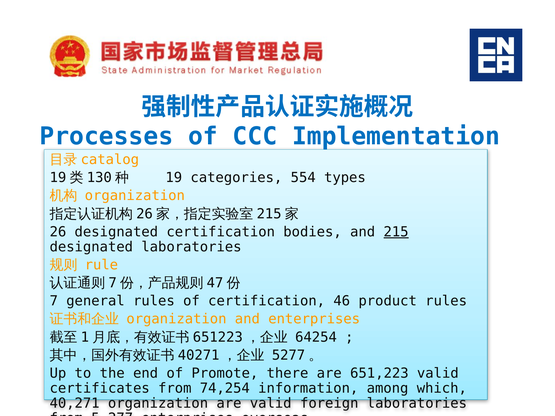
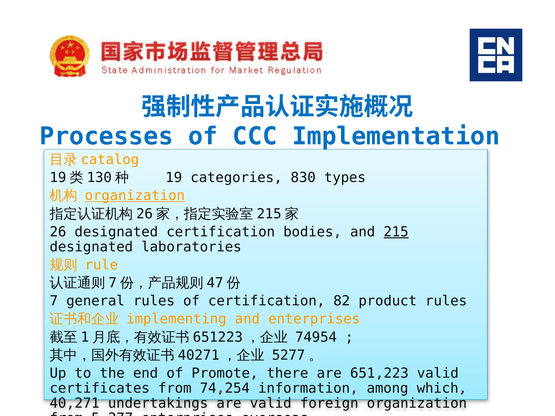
554: 554 -> 830
organization at (135, 196) underline: none -> present
46: 46 -> 82
organization at (176, 319): organization -> implementing
64254: 64254 -> 74954
40,271 organization: organization -> undertakings
foreign laboratories: laboratories -> organization
